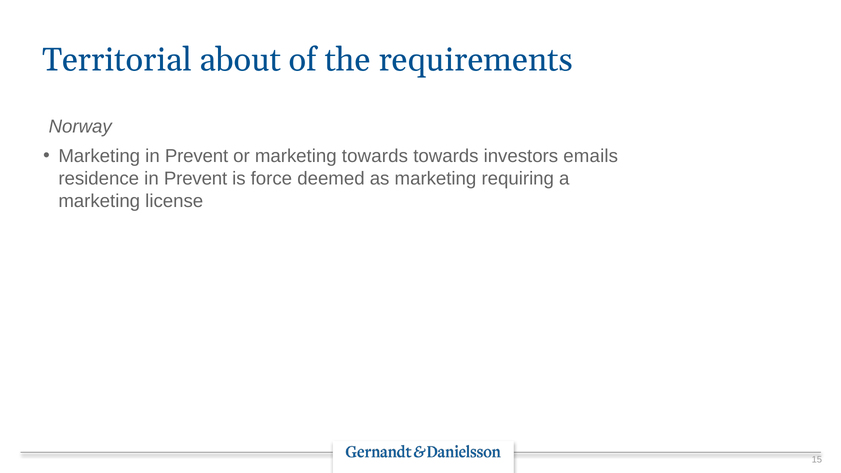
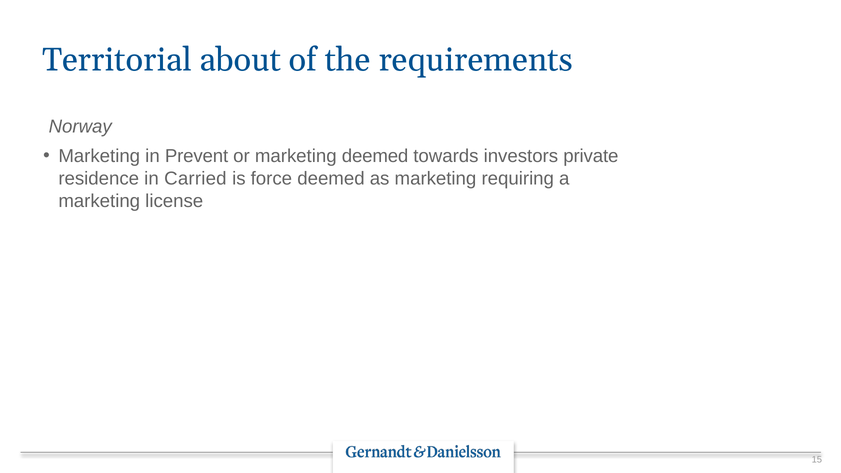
marketing towards: towards -> deemed
emails: emails -> private
residence in Prevent: Prevent -> Carried
